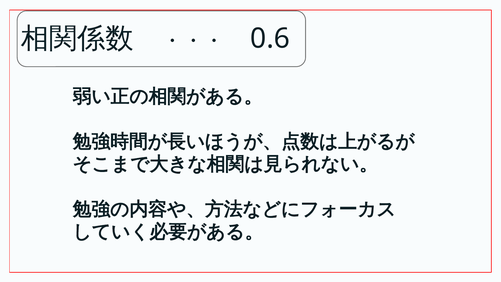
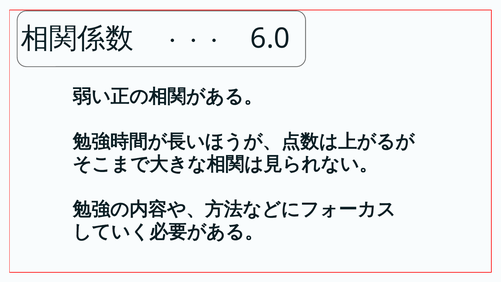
0.6: 0.6 -> 6.0
